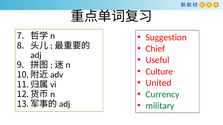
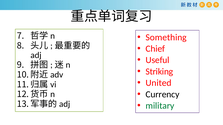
Suggestion: Suggestion -> Something
Culture: Culture -> Striking
Currency colour: green -> black
